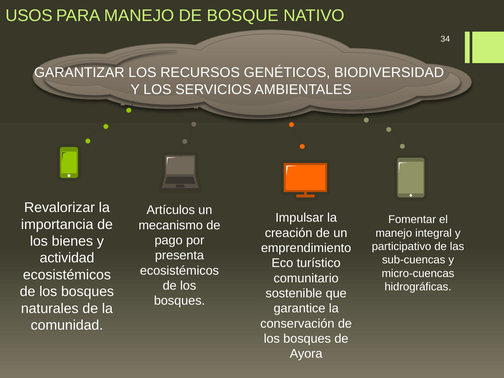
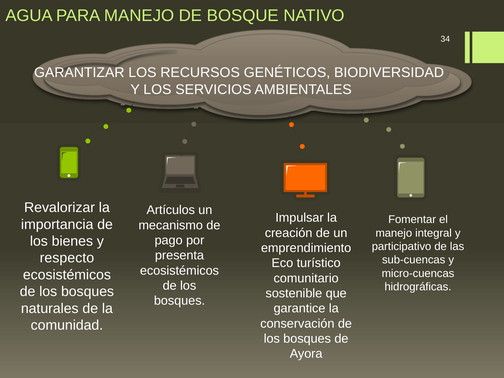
USOS: USOS -> AGUA
actividad: actividad -> respecto
